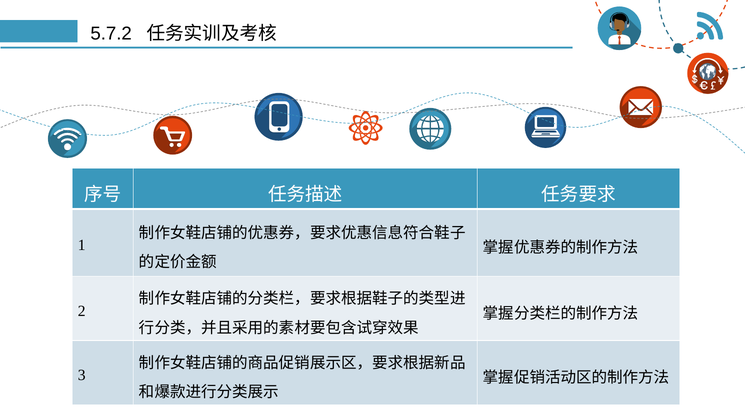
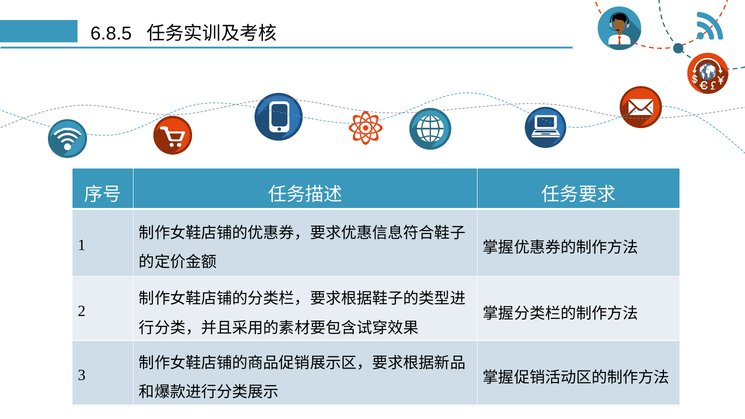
5.7.2: 5.7.2 -> 6.8.5
